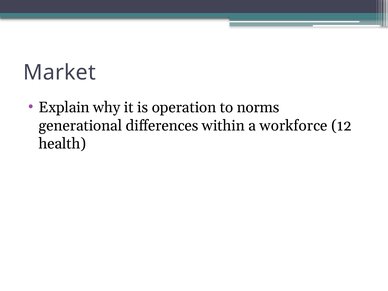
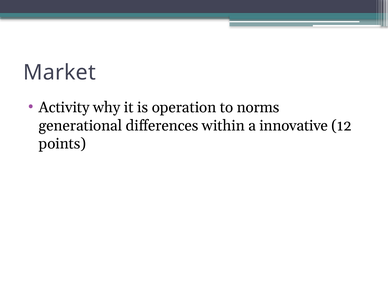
Explain: Explain -> Activity
workforce: workforce -> innovative
health: health -> points
